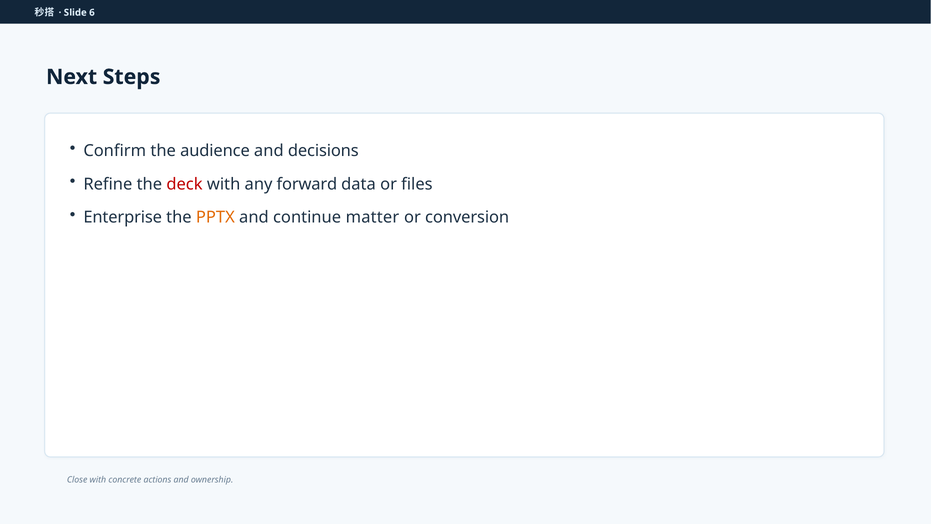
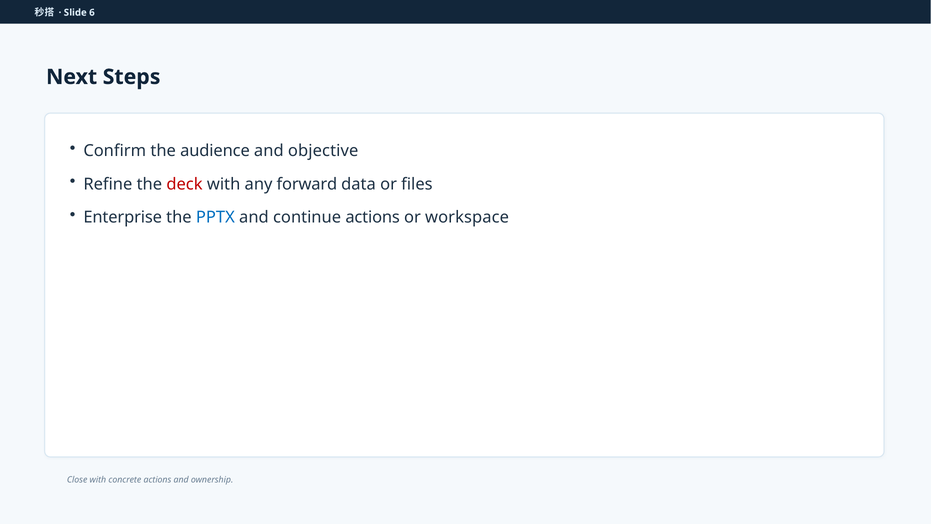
decisions: decisions -> objective
PPTX colour: orange -> blue
continue matter: matter -> actions
conversion: conversion -> workspace
